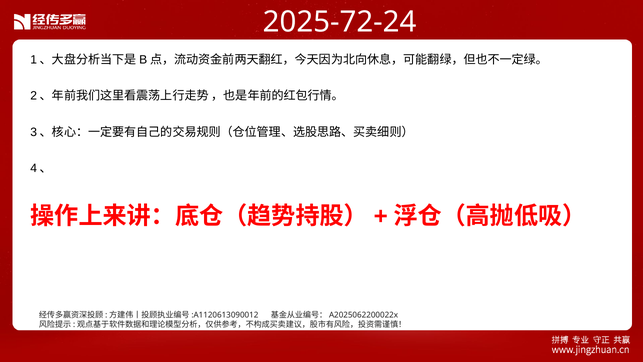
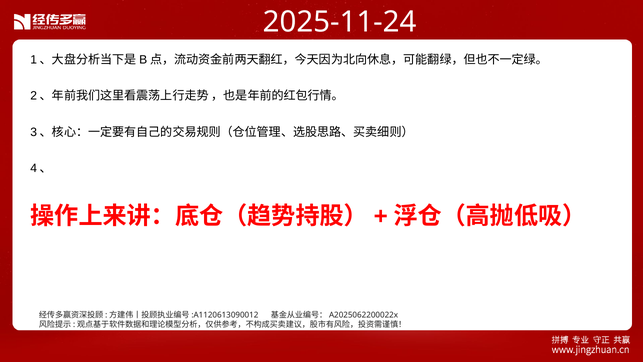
2025-72-24: 2025-72-24 -> 2025-11-24
